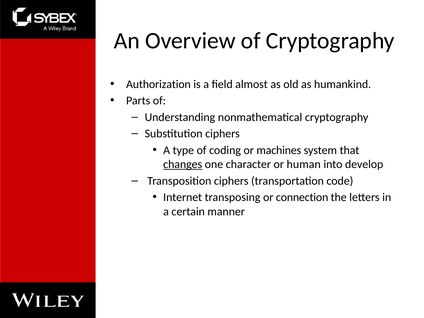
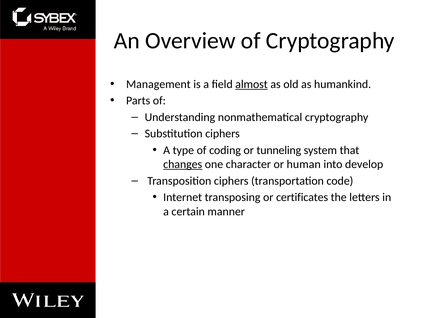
Authorization: Authorization -> Management
almost underline: none -> present
machines: machines -> tunneling
connection: connection -> certificates
